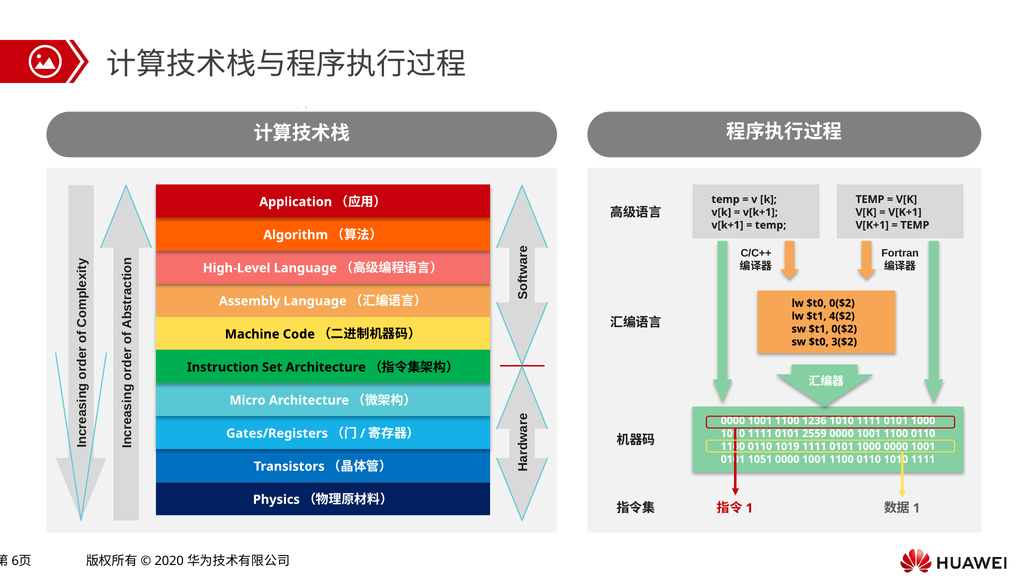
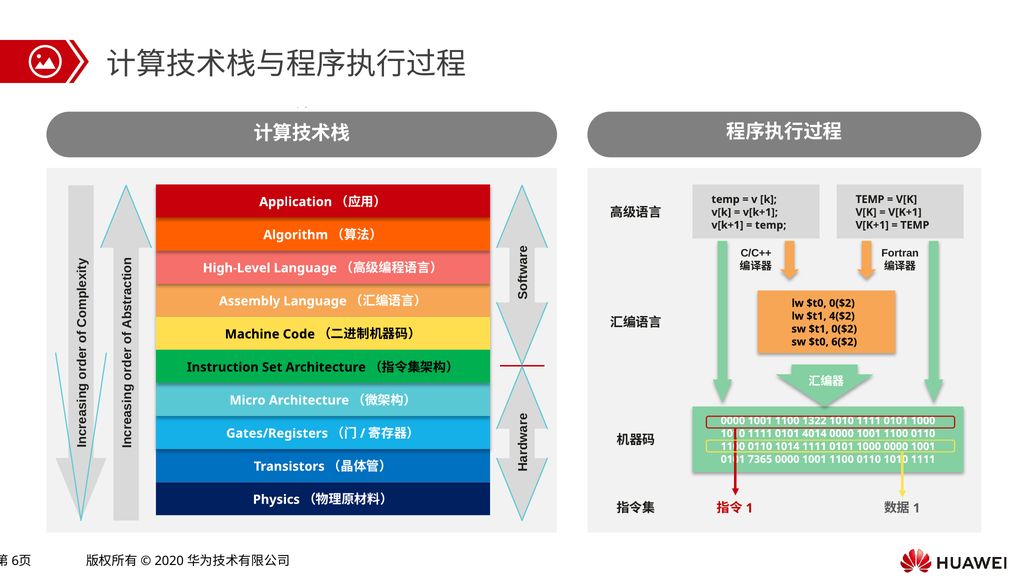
3($2: 3($2 -> 6($2
1236: 1236 -> 1322
2559: 2559 -> 4014
1019: 1019 -> 1014
1051: 1051 -> 7365
